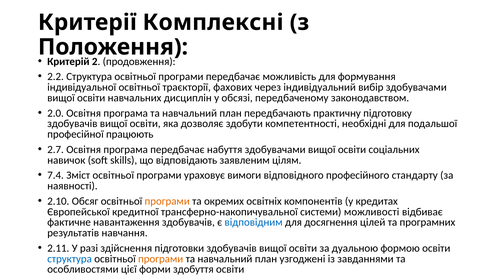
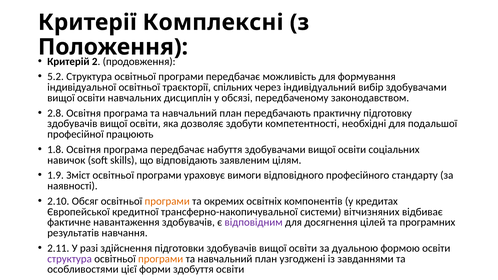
2.2: 2.2 -> 5.2
фахових: фахових -> спільних
2.0: 2.0 -> 2.8
2.7: 2.7 -> 1.8
7.4: 7.4 -> 1.9
можливості: можливості -> вітчизняних
відповідним colour: blue -> purple
структура at (70, 259) colour: blue -> purple
